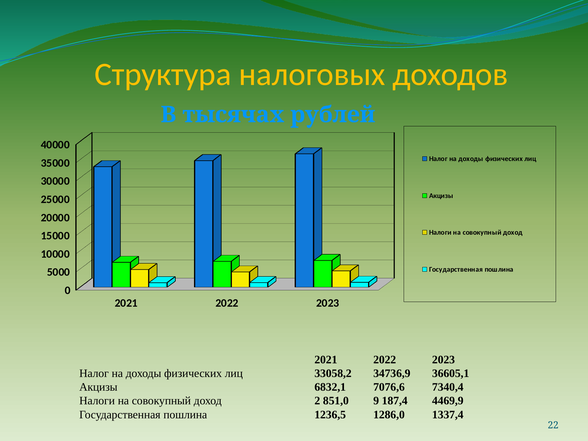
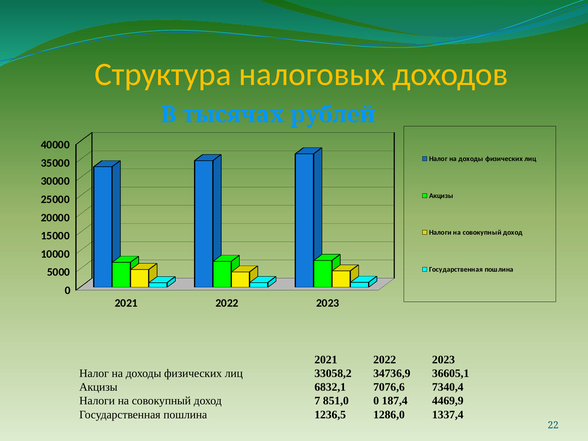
2: 2 -> 7
851,0 9: 9 -> 0
